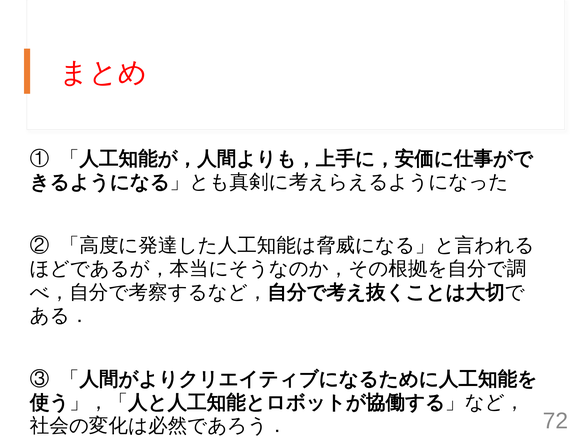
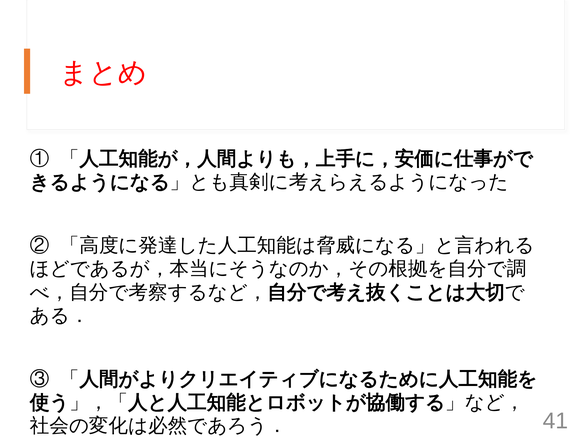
72: 72 -> 41
